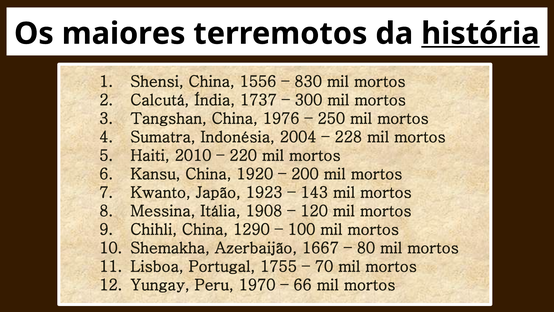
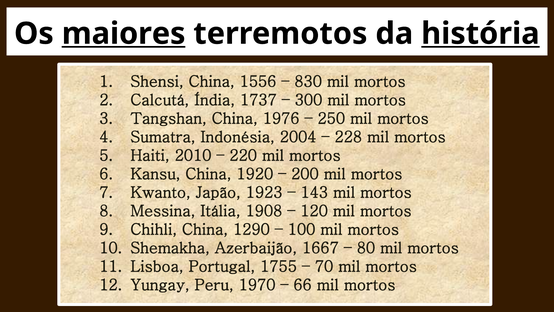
maiores underline: none -> present
